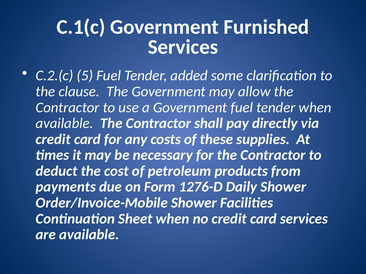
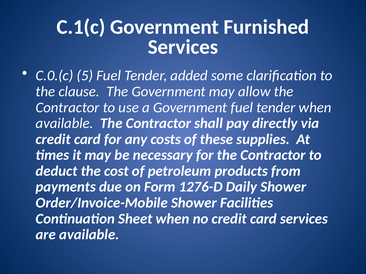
C.2.(c: C.2.(c -> C.0.(c
